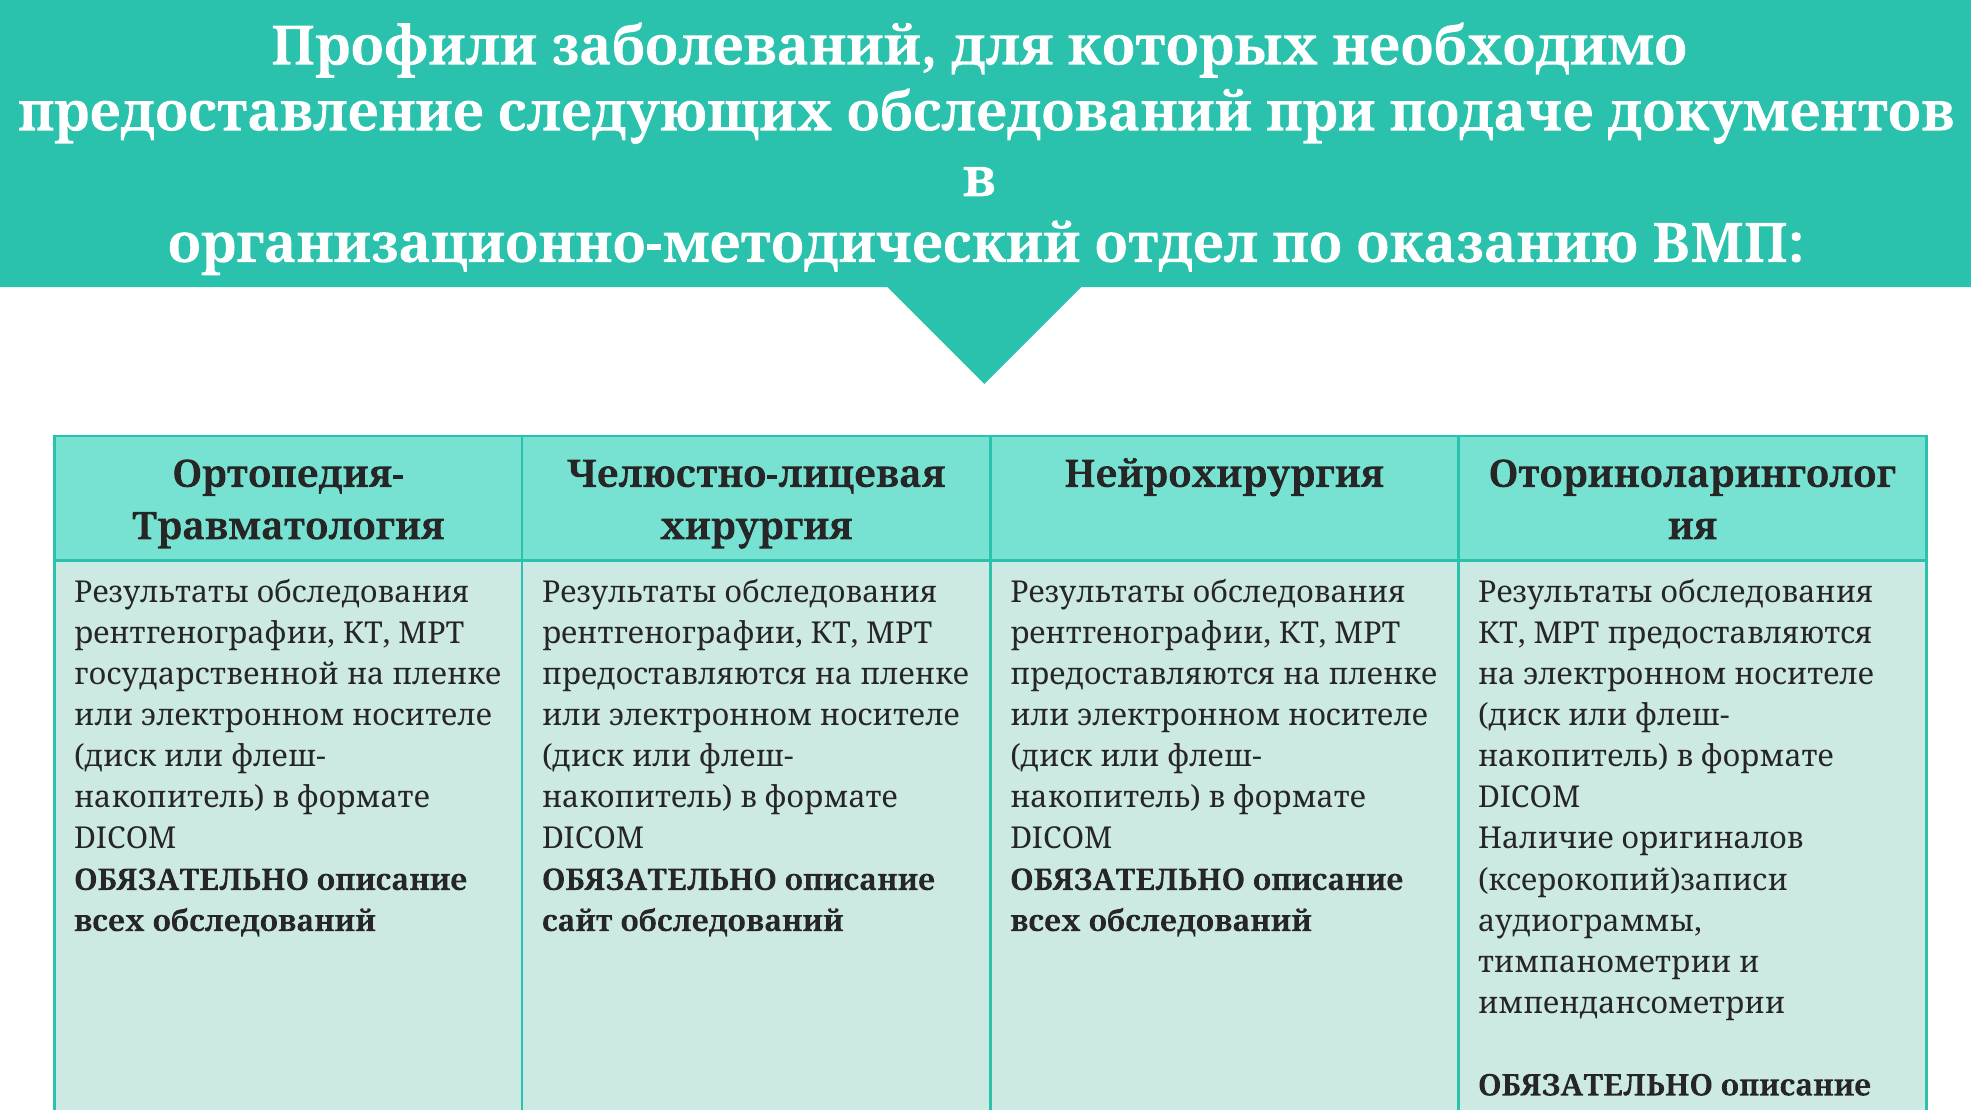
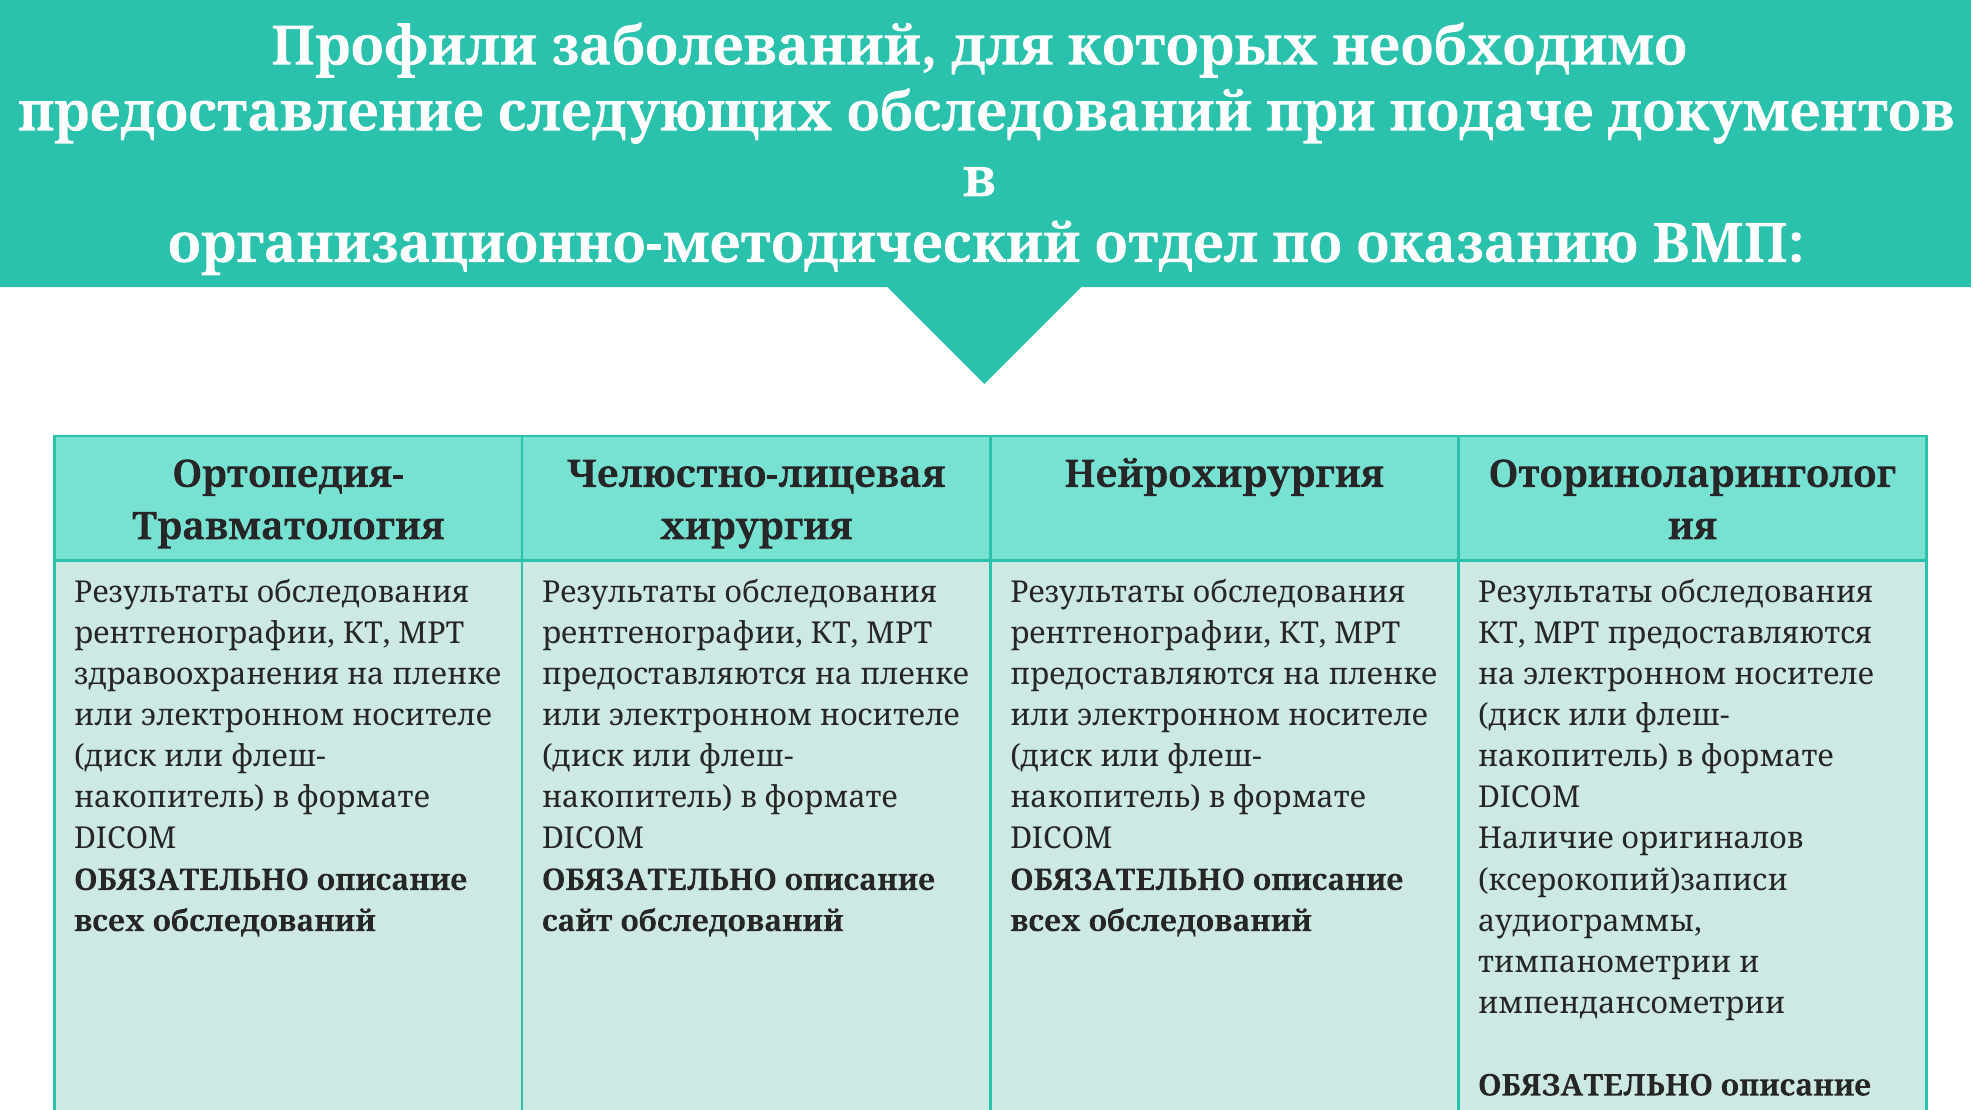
государственной: государственной -> здравоохранения
